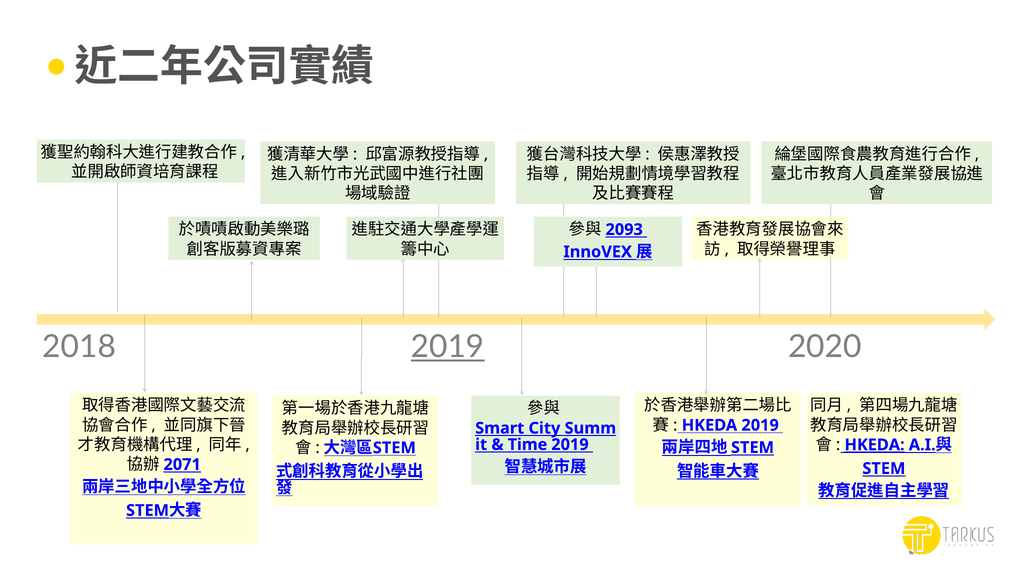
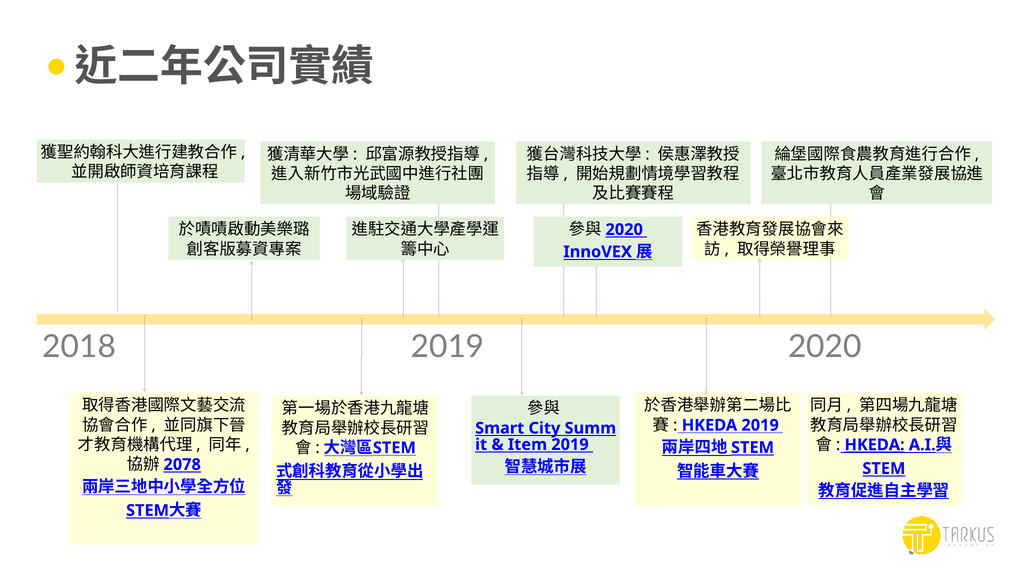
2093 at (624, 230): 2093 -> 2020
2019 at (448, 347) underline: present -> none
Time: Time -> Item
2071: 2071 -> 2078
